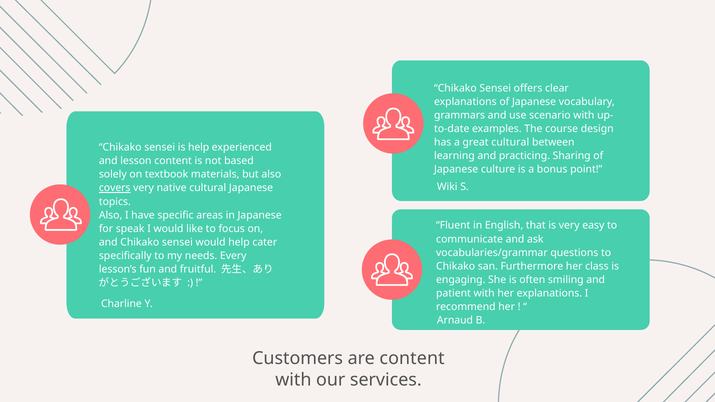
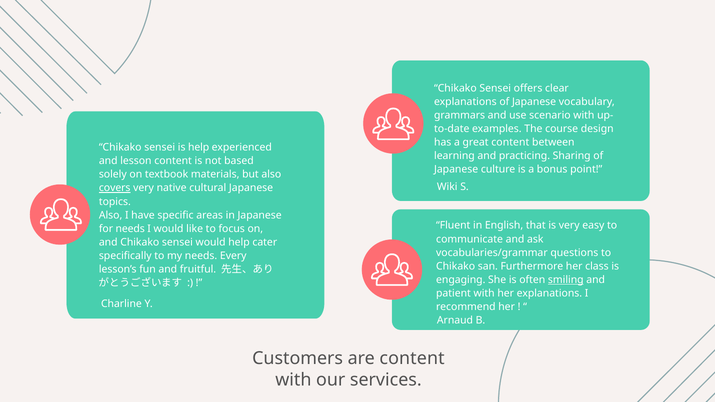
great cultural: cultural -> content
for speak: speak -> needs
smiling underline: none -> present
